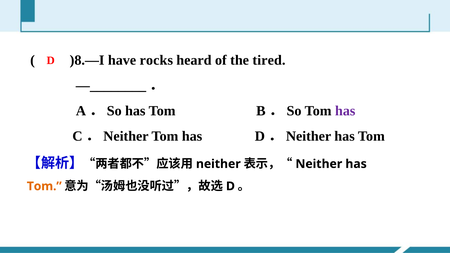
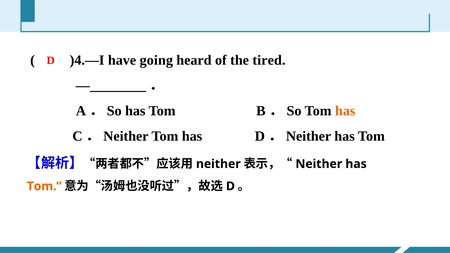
)8.—I: )8.—I -> )4.—I
rocks: rocks -> going
has at (345, 111) colour: purple -> orange
